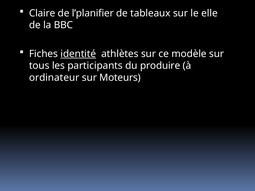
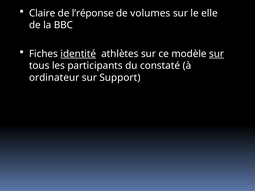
l’planifier: l’planifier -> l’réponse
tableaux: tableaux -> volumes
sur at (217, 54) underline: none -> present
produire: produire -> constaté
Moteurs: Moteurs -> Support
